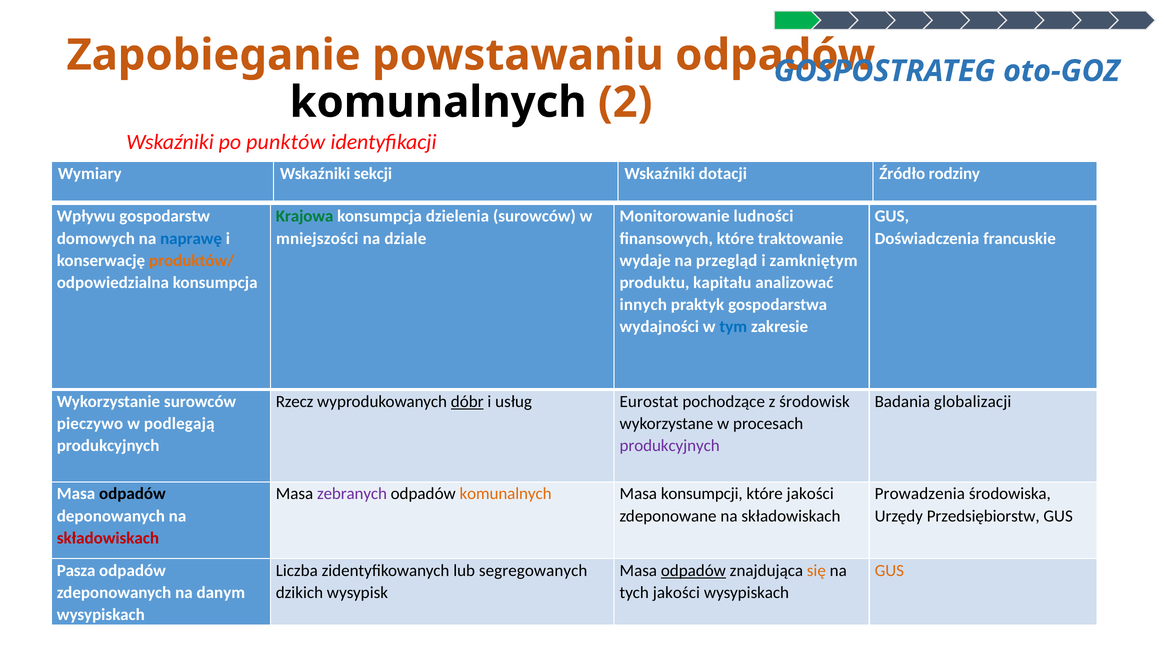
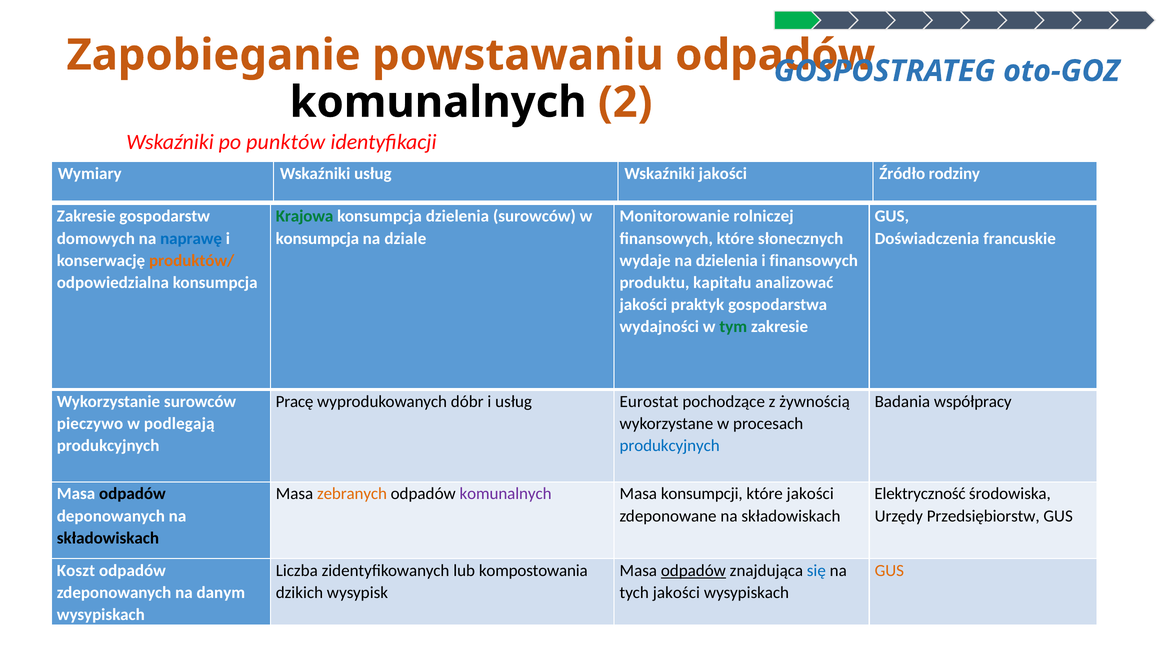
Wskaźniki sekcji: sekcji -> usług
Wskaźniki dotacji: dotacji -> jakości
Wpływu at (86, 216): Wpływu -> Zakresie
ludności: ludności -> rolniczej
mniejszości at (317, 239): mniejszości -> konsumpcja
traktowanie: traktowanie -> słonecznych
na przegląd: przegląd -> dzielenia
i zamkniętym: zamkniętym -> finansowych
innych at (643, 305): innych -> jakości
tym colour: blue -> green
Rzecz: Rzecz -> Pracę
dóbr underline: present -> none
środowisk: środowisk -> żywnością
globalizacji: globalizacji -> współpracy
produkcyjnych at (670, 446) colour: purple -> blue
zebranych colour: purple -> orange
komunalnych at (506, 494) colour: orange -> purple
Prowadzenia: Prowadzenia -> Elektryczność
składowiskach at (108, 538) colour: red -> black
Pasza: Pasza -> Koszt
segregowanych: segregowanych -> kompostowania
się colour: orange -> blue
